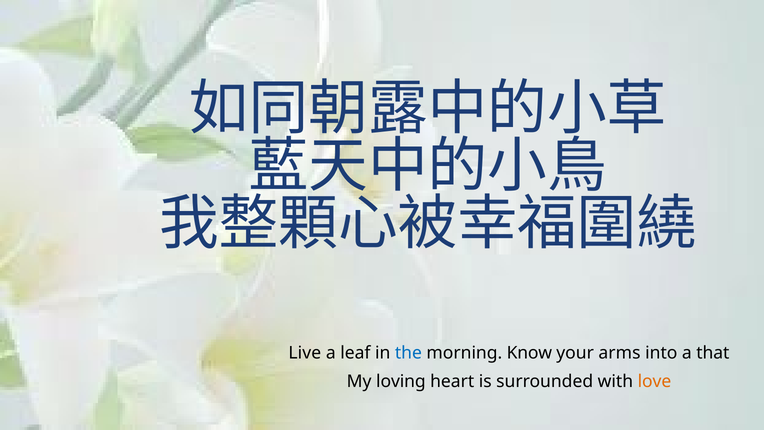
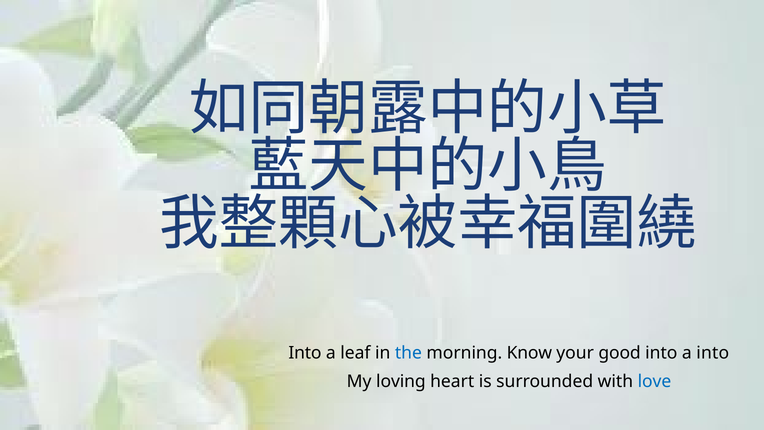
Live at (305, 353): Live -> Into
arms: arms -> good
a that: that -> into
love colour: orange -> blue
